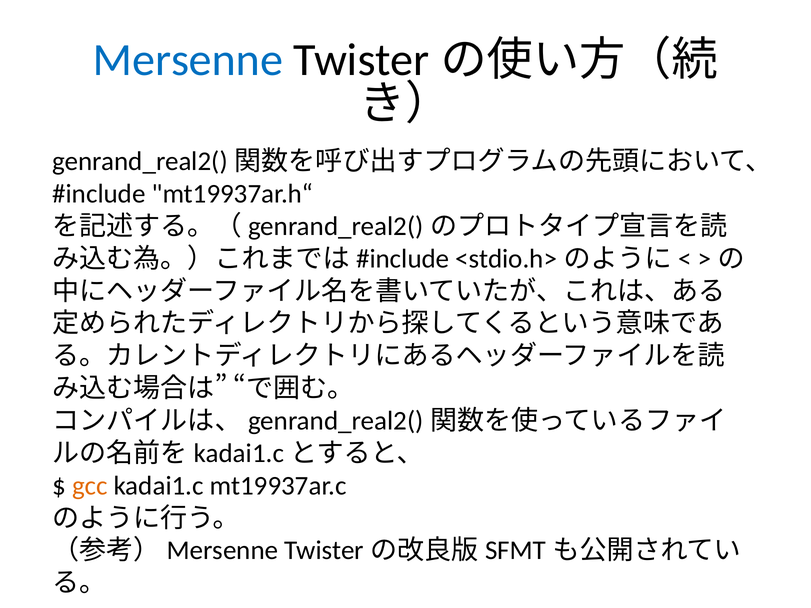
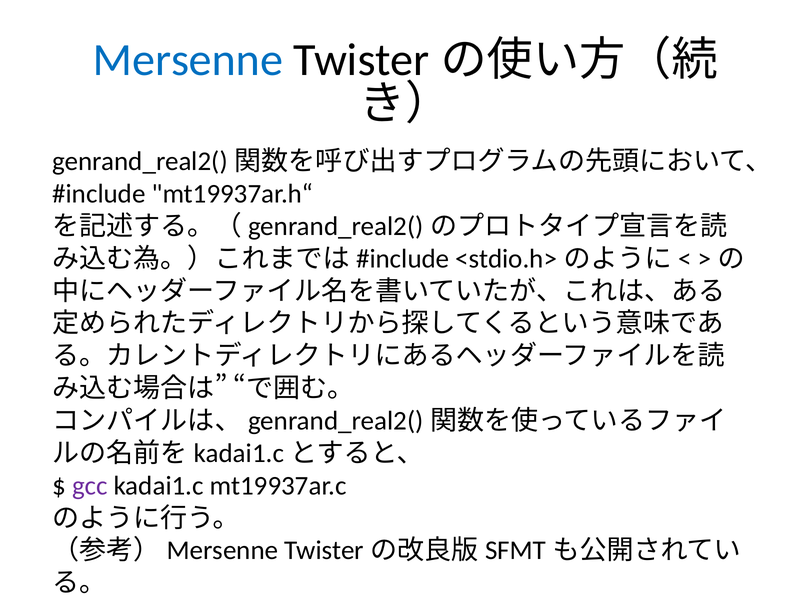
gcc colour: orange -> purple
